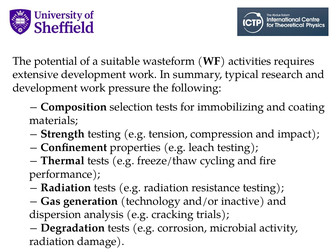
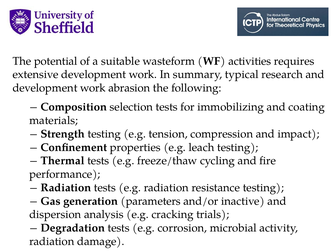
pressure: pressure -> abrasion
technology: technology -> parameters
